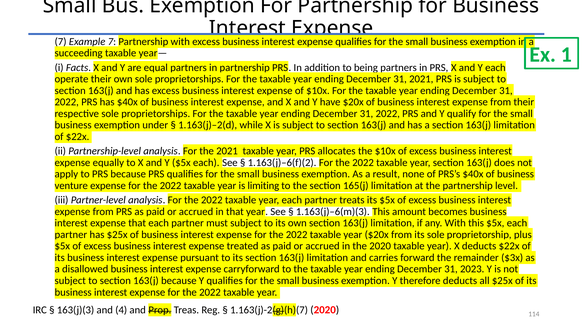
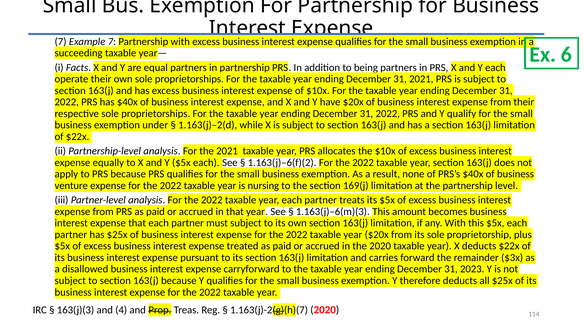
1: 1 -> 6
limiting: limiting -> nursing
165(j: 165(j -> 169(j
